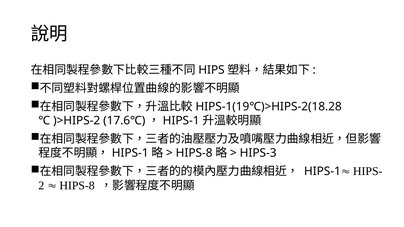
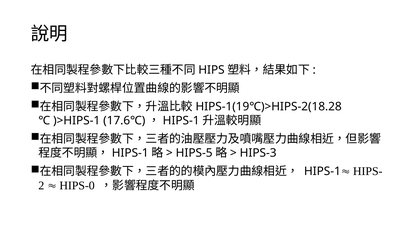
)>HIPS-2: )>HIPS-2 -> )>HIPS-1
HIPS-8 at (194, 153): HIPS-8 -> HIPS-5
HIPS-8 at (77, 186): HIPS-8 -> HIPS-0
